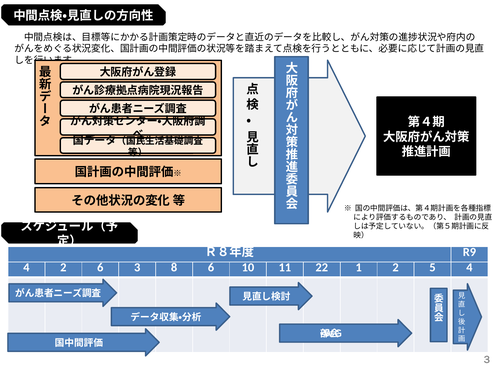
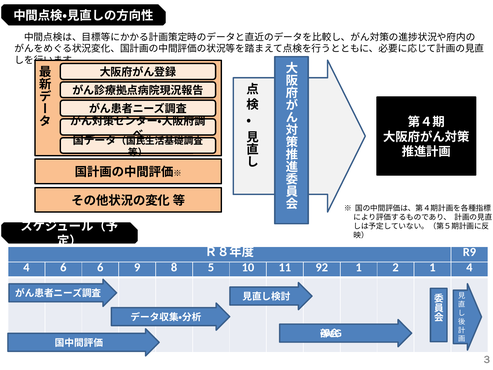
4 2: 2 -> 6
3: 3 -> 9
8 6: 6 -> 5
22: 22 -> 92
2 5: 5 -> 1
